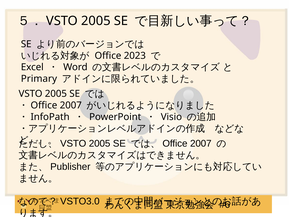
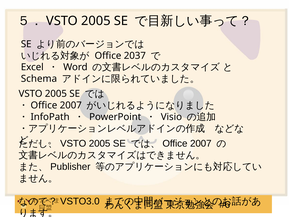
2023: 2023 -> 2037
Primary: Primary -> Schema
